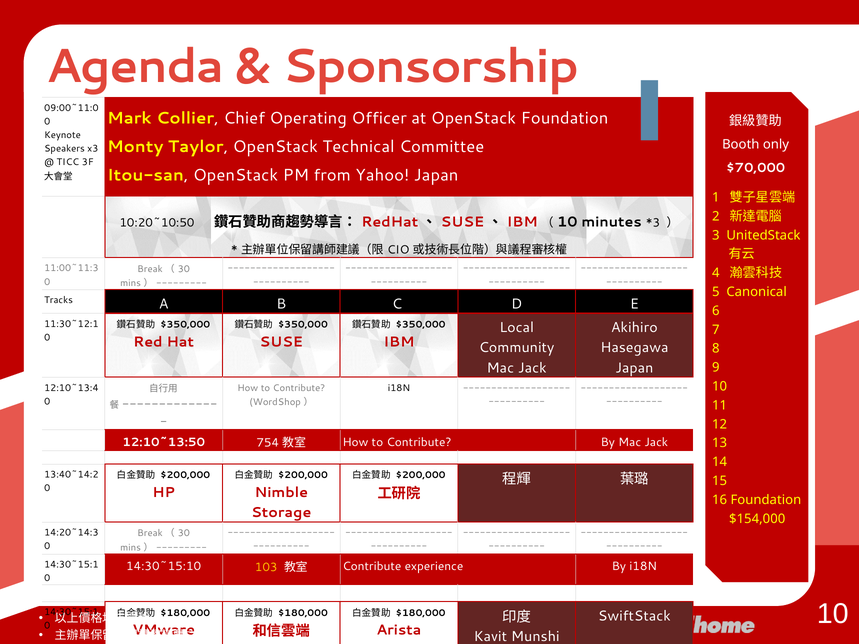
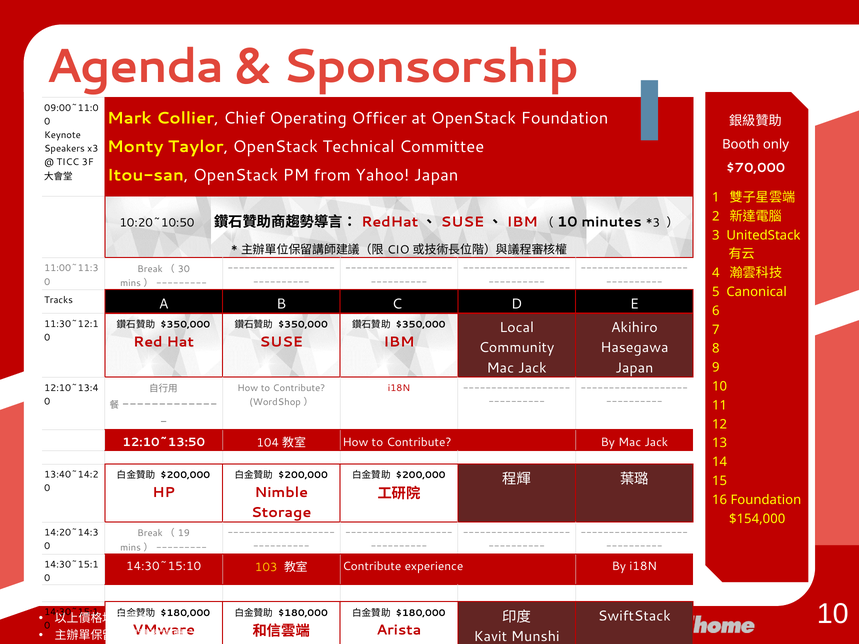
i18N at (399, 388) colour: black -> red
754: 754 -> 104
30 at (184, 534): 30 -> 19
